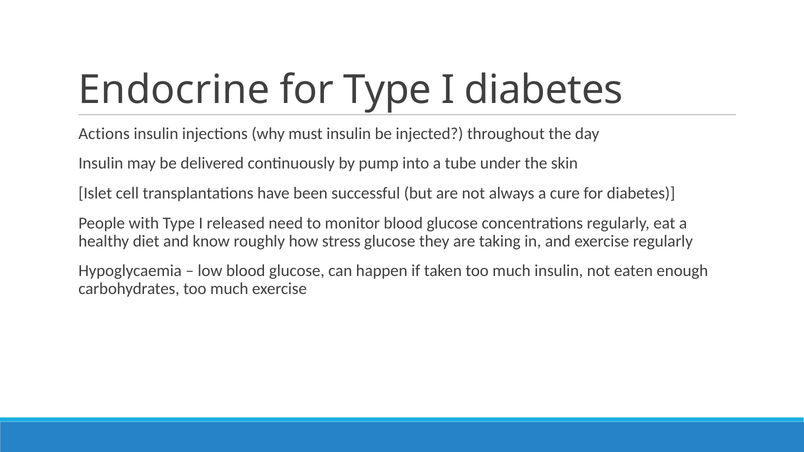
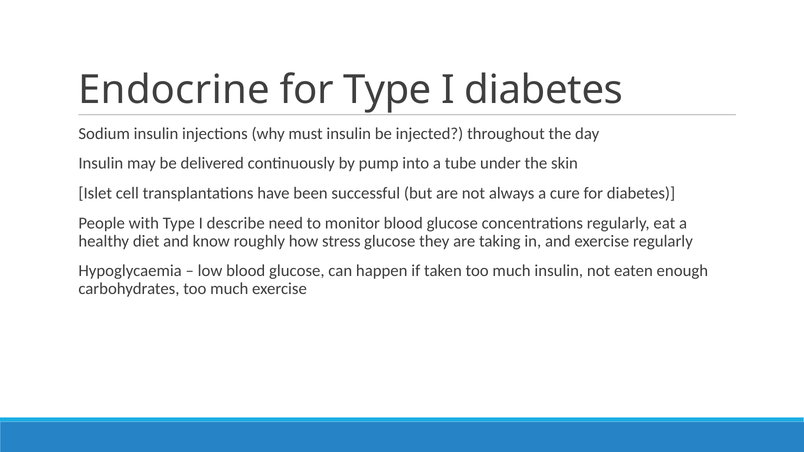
Actions: Actions -> Sodium
released: released -> describe
